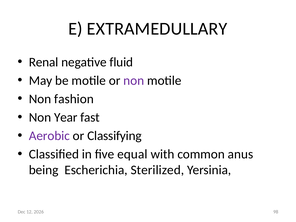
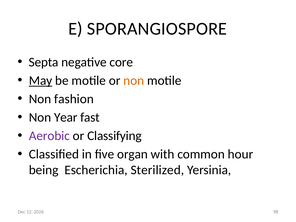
EXTRAMEDULLARY: EXTRAMEDULLARY -> SPORANGIOSPORE
Renal: Renal -> Septa
fluid: fluid -> core
May underline: none -> present
non at (134, 81) colour: purple -> orange
equal: equal -> organ
anus: anus -> hour
